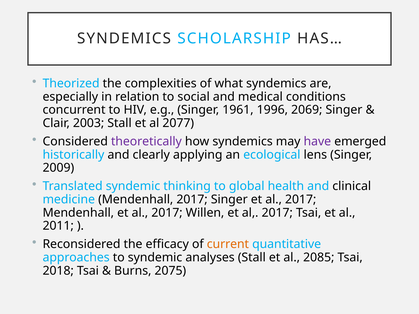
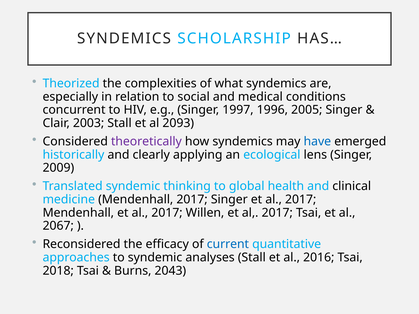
1961: 1961 -> 1997
2069: 2069 -> 2005
2077: 2077 -> 2093
have colour: purple -> blue
2011: 2011 -> 2067
current colour: orange -> blue
2085: 2085 -> 2016
2075: 2075 -> 2043
